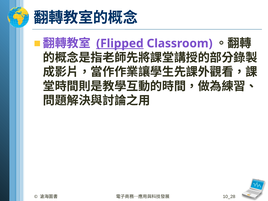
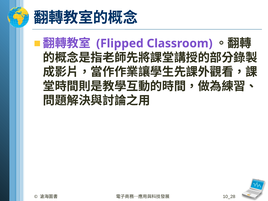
Flipped underline: present -> none
